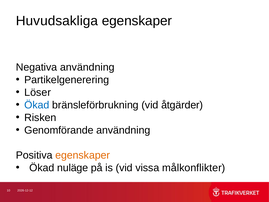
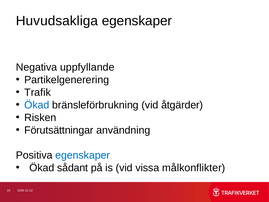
Negativa användning: användning -> uppfyllande
Löser: Löser -> Trafik
Genomförande: Genomförande -> Förutsättningar
egenskaper at (83, 155) colour: orange -> blue
nuläge: nuläge -> sådant
